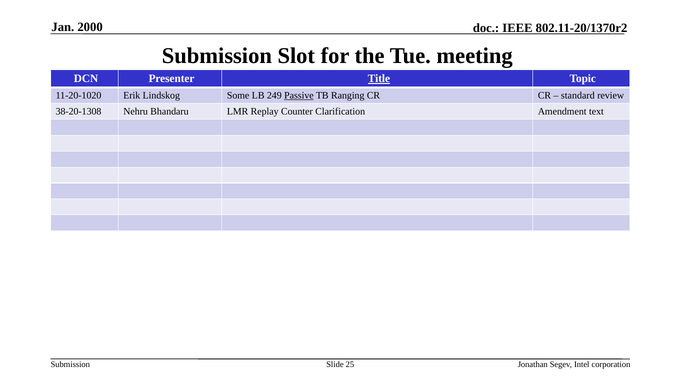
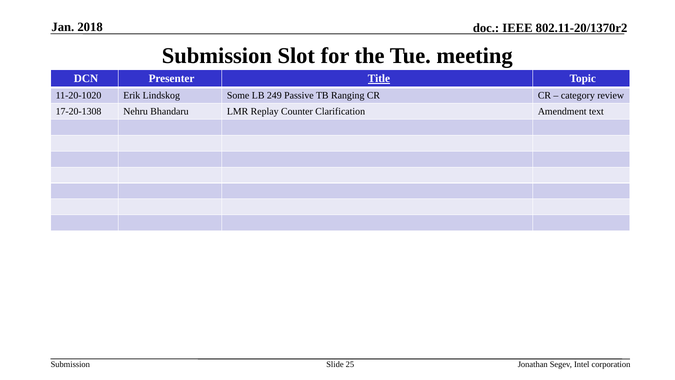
2000: 2000 -> 2018
Passive underline: present -> none
standard: standard -> category
38-20-1308: 38-20-1308 -> 17-20-1308
